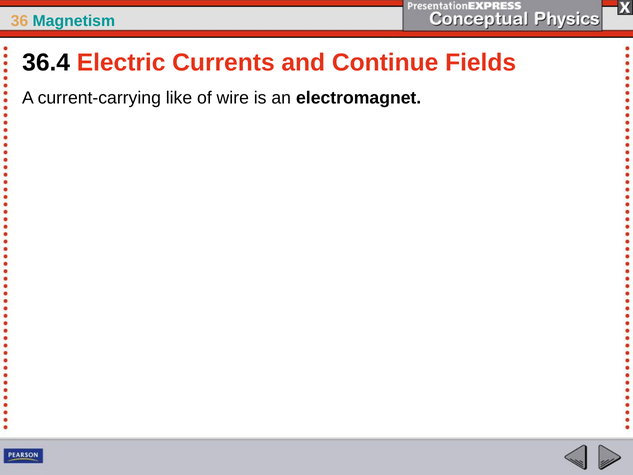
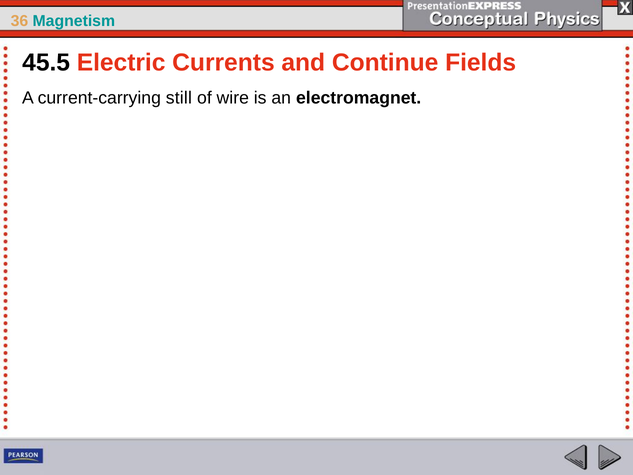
36.4: 36.4 -> 45.5
like: like -> still
